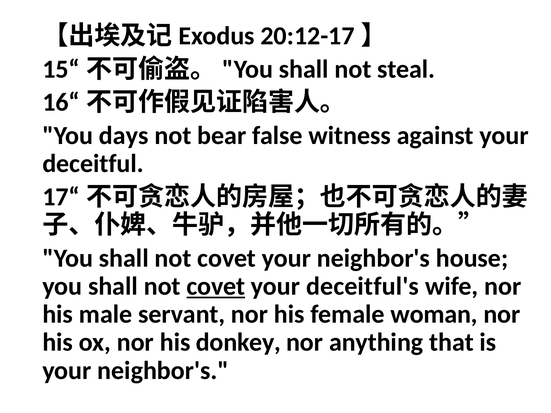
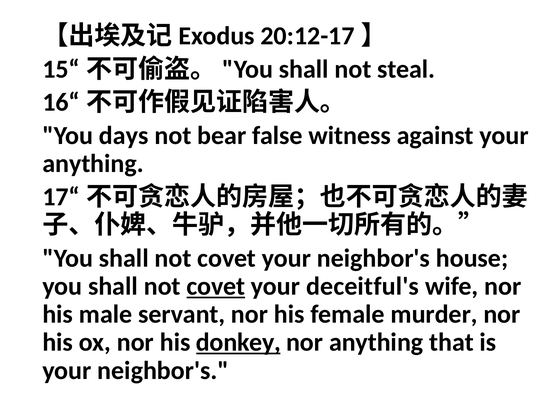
deceitful at (93, 164): deceitful -> anything
woman: woman -> murder
donkey underline: none -> present
